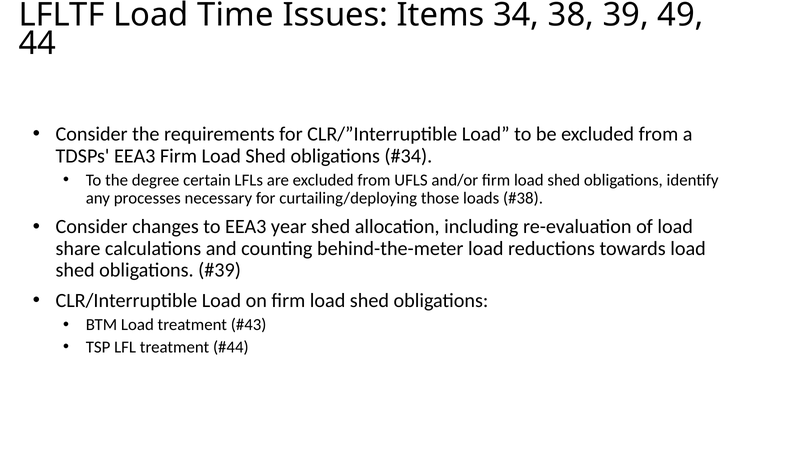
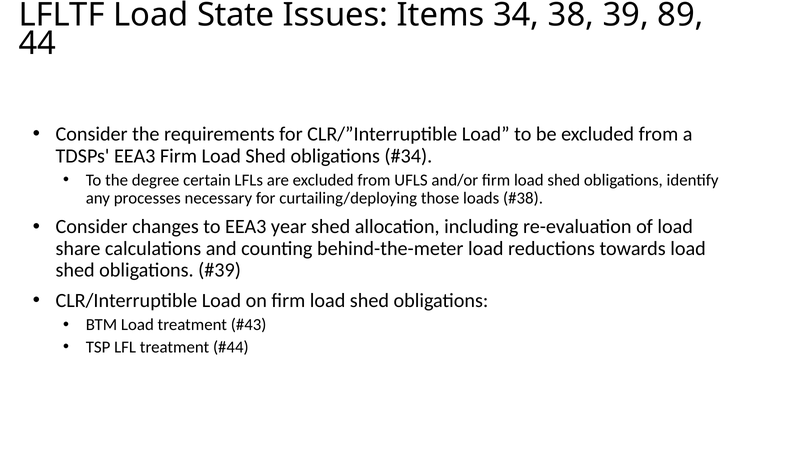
Time: Time -> State
49: 49 -> 89
